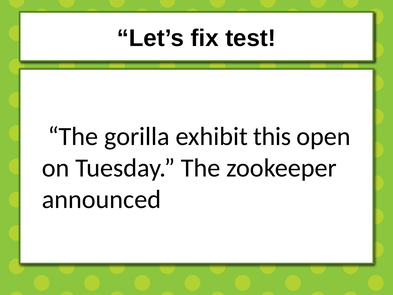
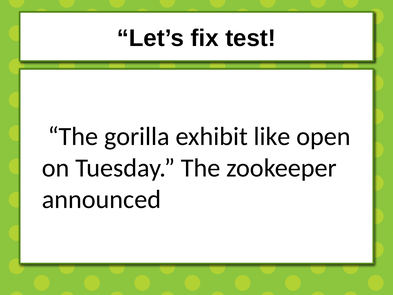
this: this -> like
